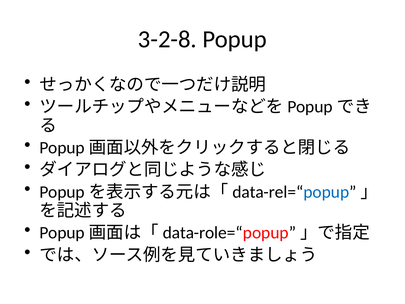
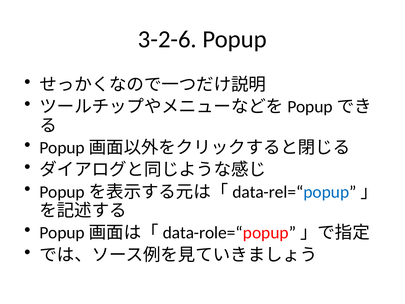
3-2-8: 3-2-8 -> 3-2-6
